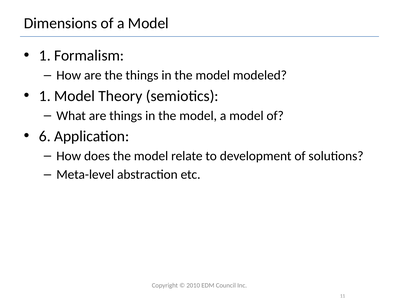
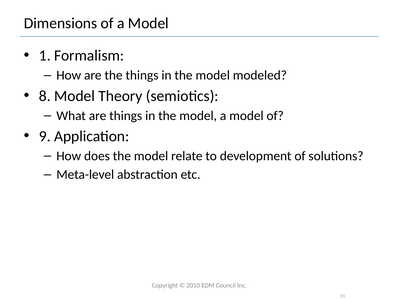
1 at (45, 96): 1 -> 8
6: 6 -> 9
